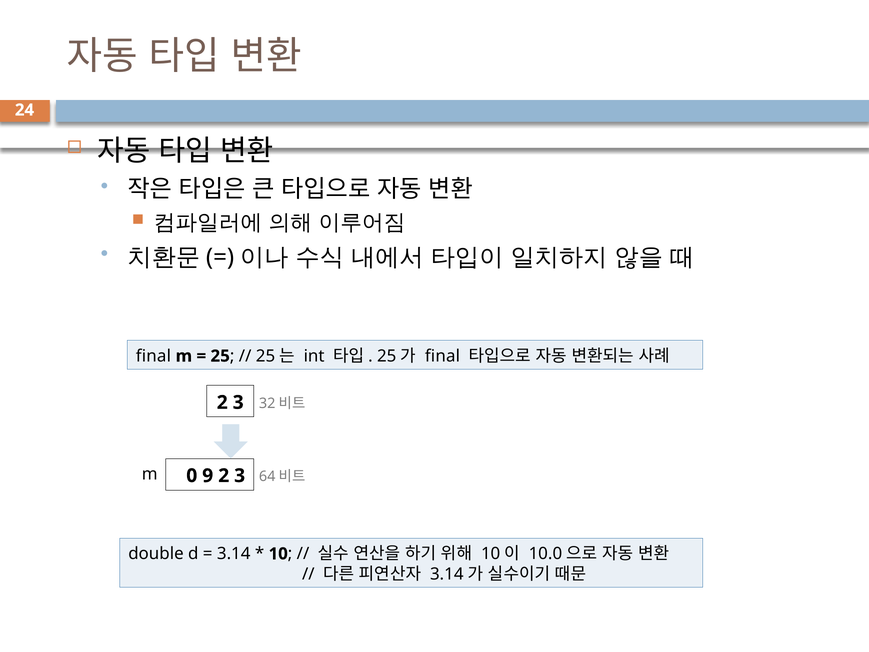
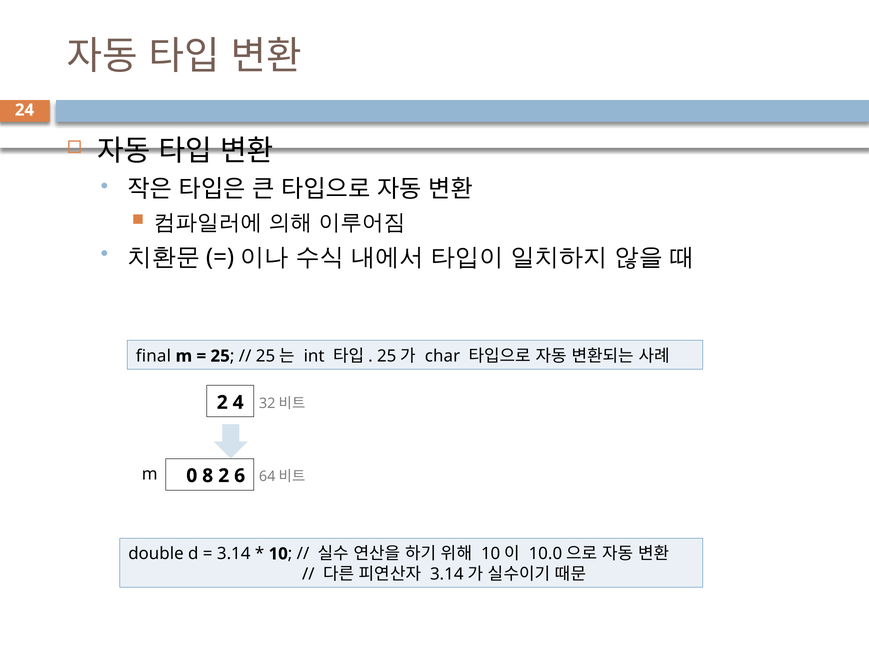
final at (442, 356): final -> char
3 at (238, 402): 3 -> 4
9: 9 -> 8
3 at (240, 476): 3 -> 6
